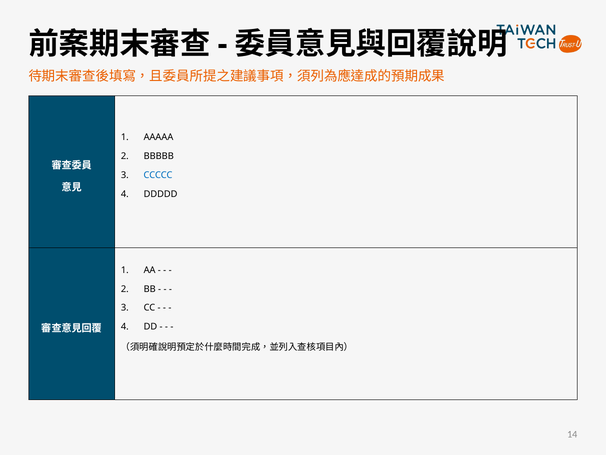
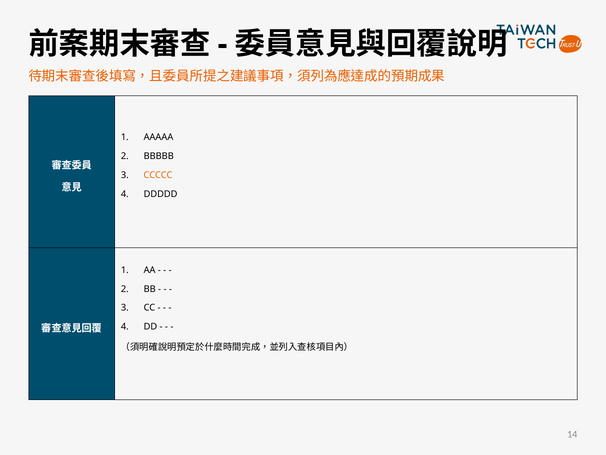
CCCCC colour: blue -> orange
